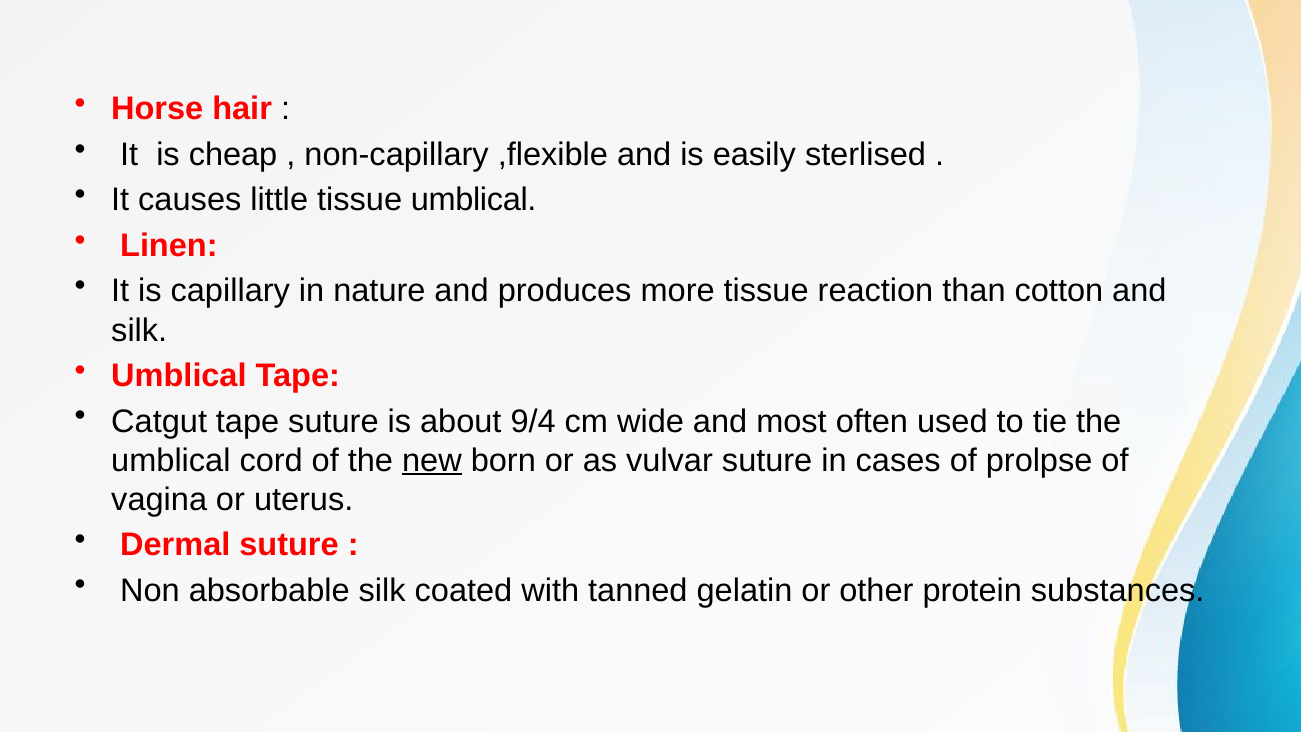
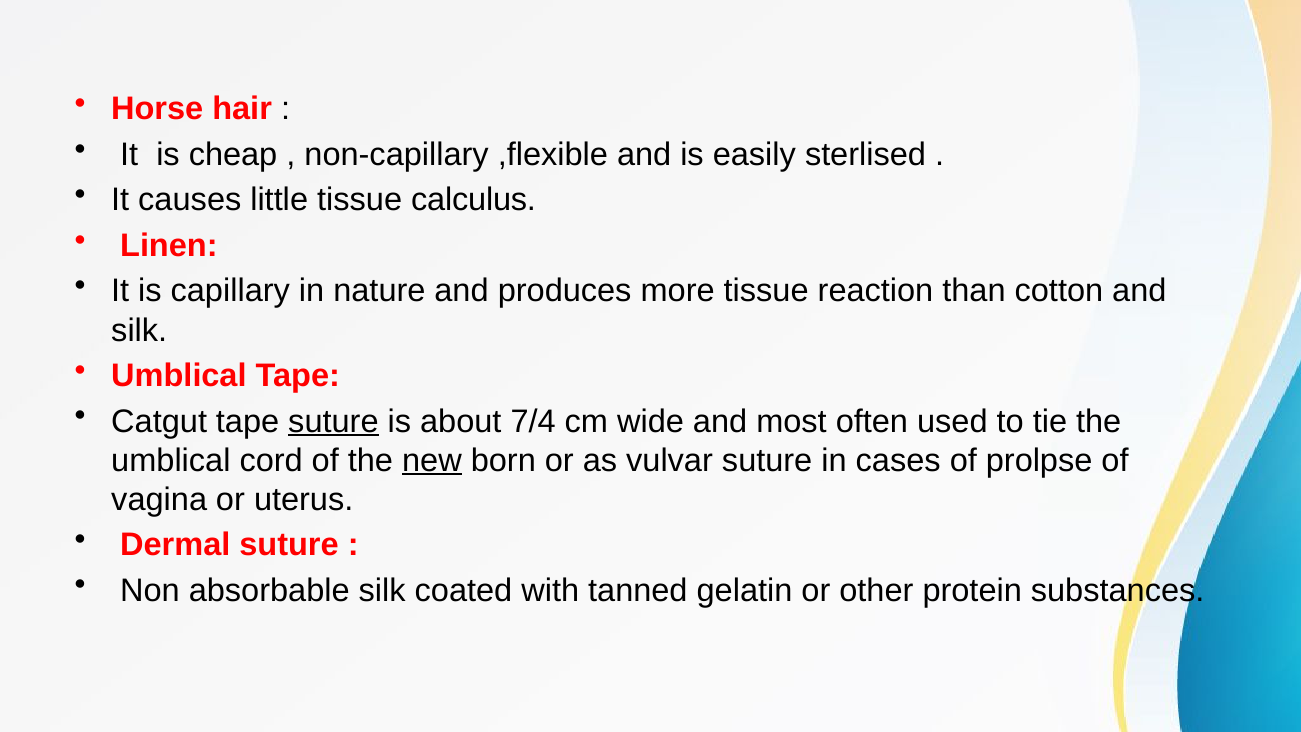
tissue umblical: umblical -> calculus
suture at (333, 421) underline: none -> present
9/4: 9/4 -> 7/4
